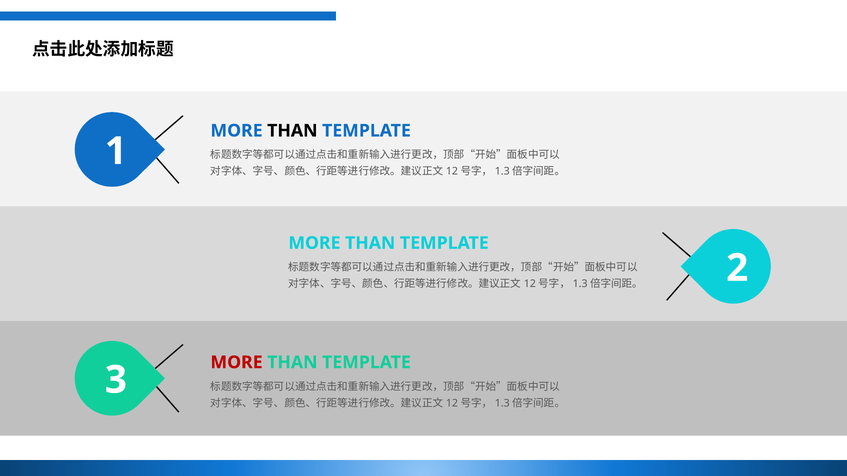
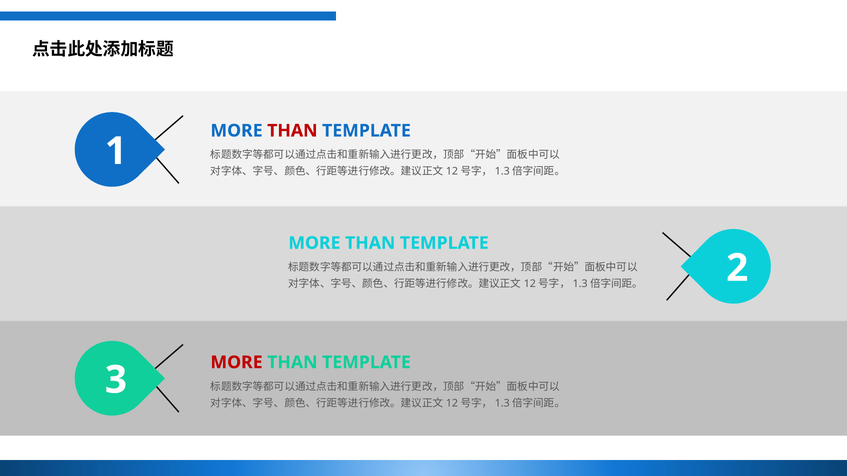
THAN at (292, 131) colour: black -> red
